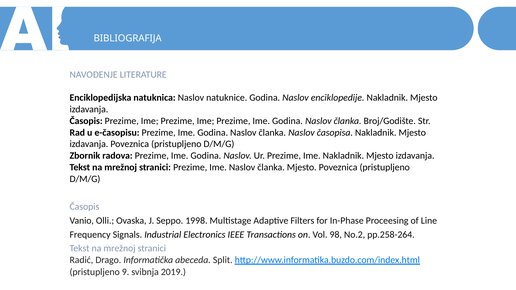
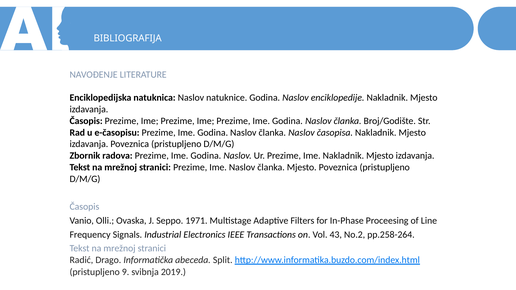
1998: 1998 -> 1971
98: 98 -> 43
